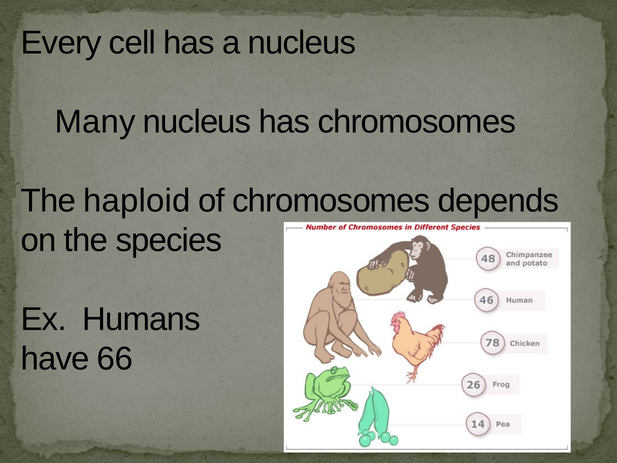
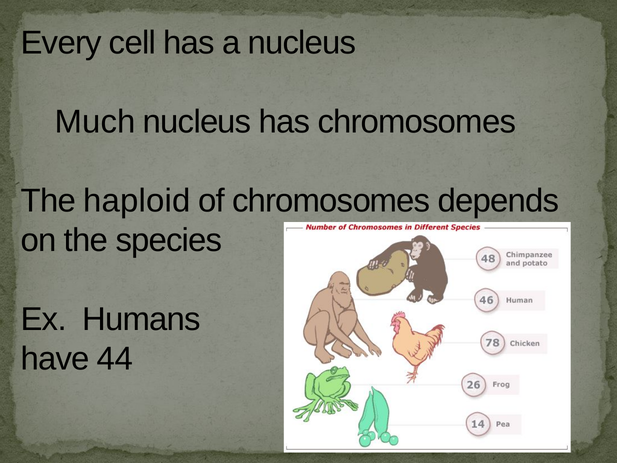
Many: Many -> Much
66: 66 -> 44
